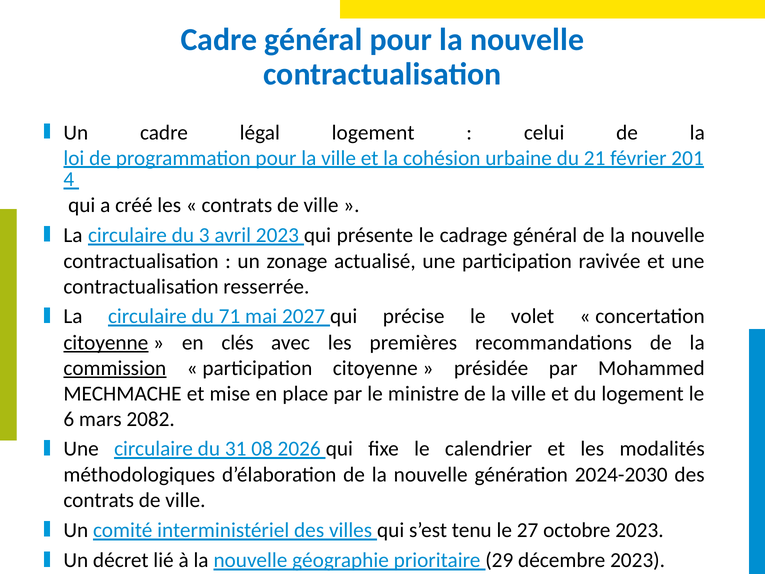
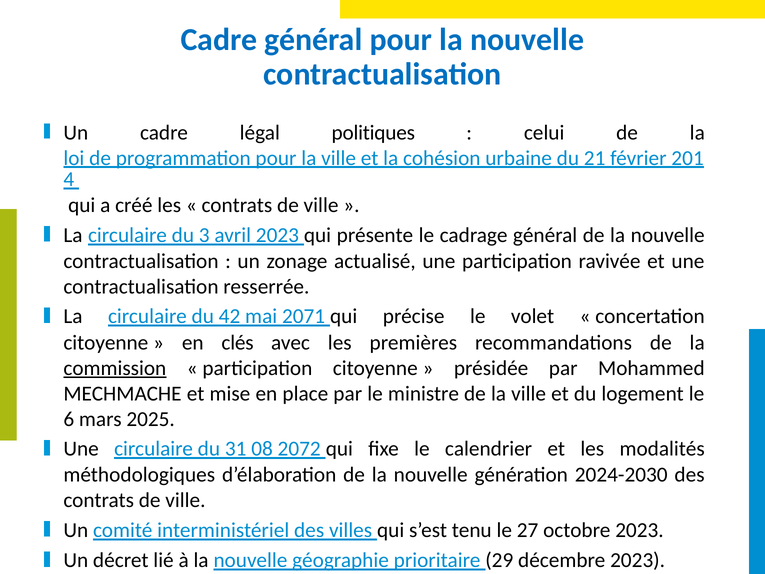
légal logement: logement -> politiques
71: 71 -> 42
2027: 2027 -> 2071
citoyenne at (106, 342) underline: present -> none
2082: 2082 -> 2025
2026: 2026 -> 2072
